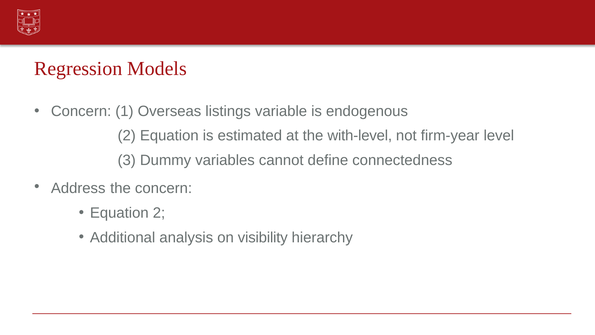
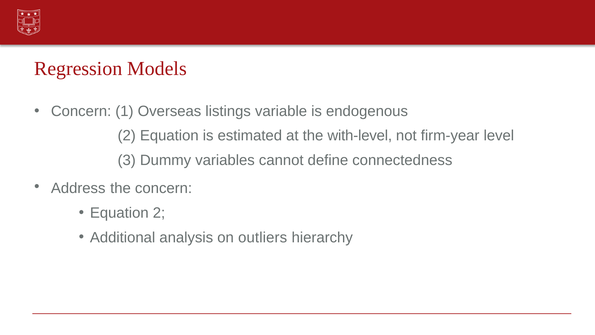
visibility: visibility -> outliers
